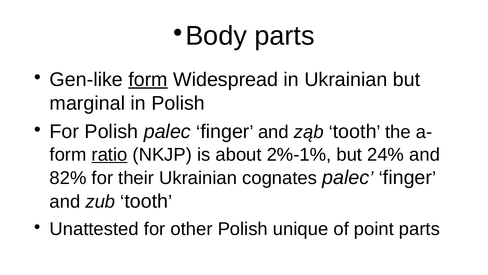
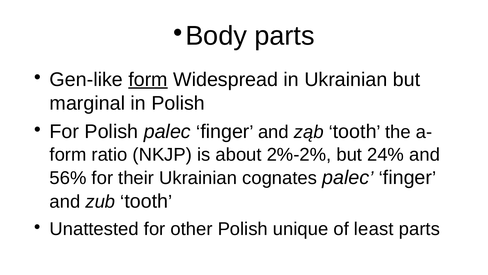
ratio underline: present -> none
2%-1%: 2%-1% -> 2%-2%
82%: 82% -> 56%
point: point -> least
